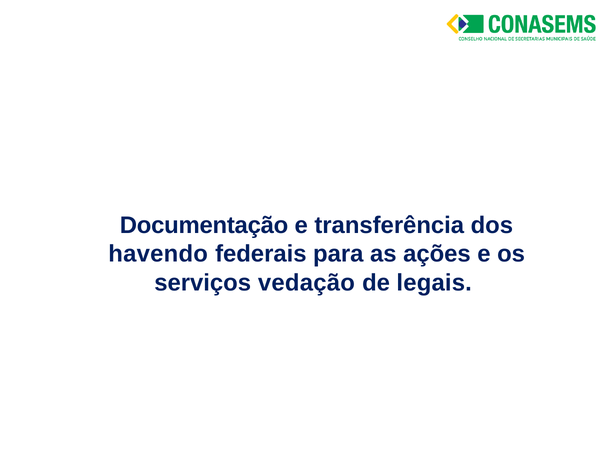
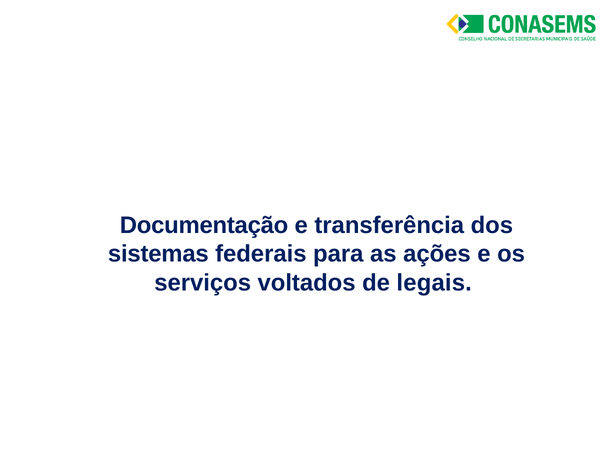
havendo: havendo -> sistemas
vedação: vedação -> voltados
